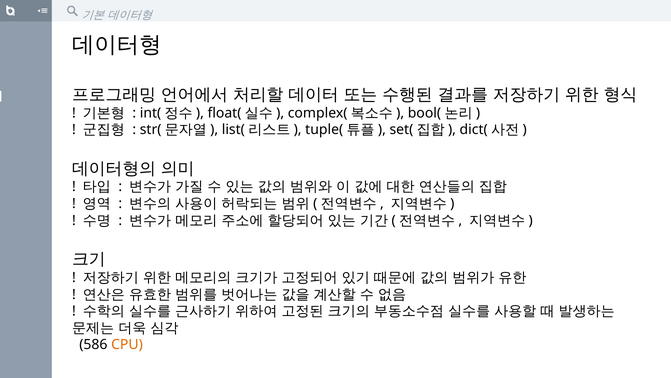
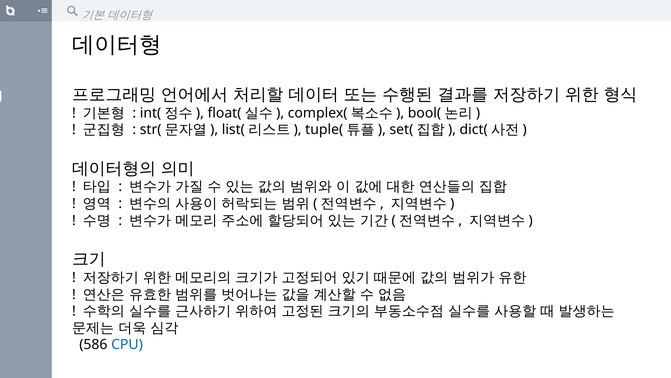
CPU colour: orange -> blue
